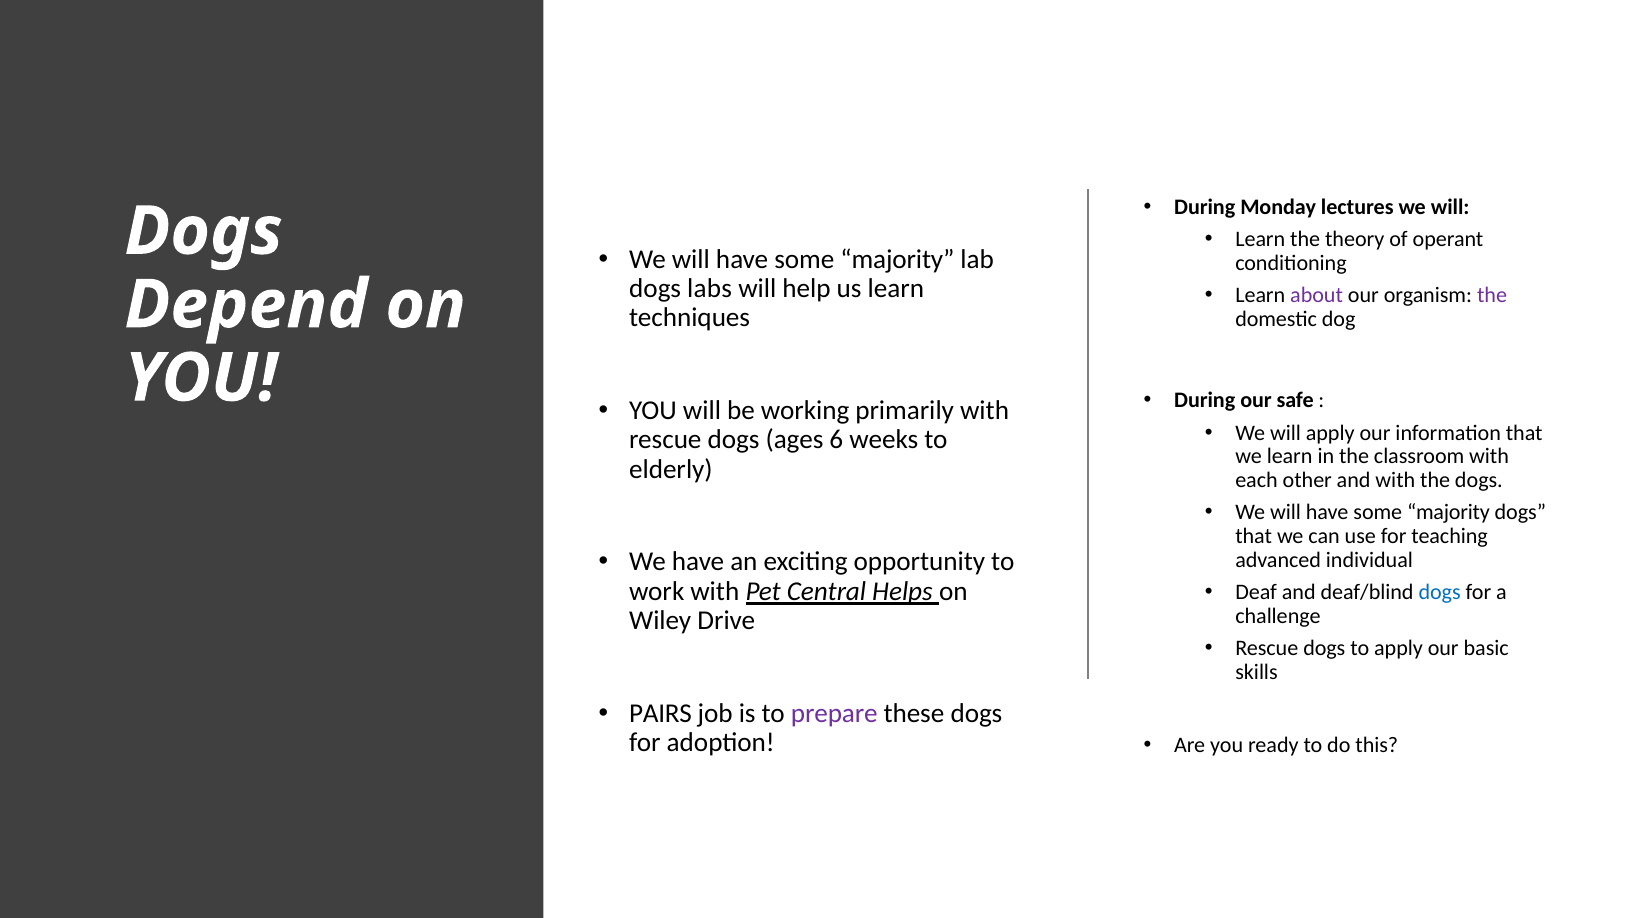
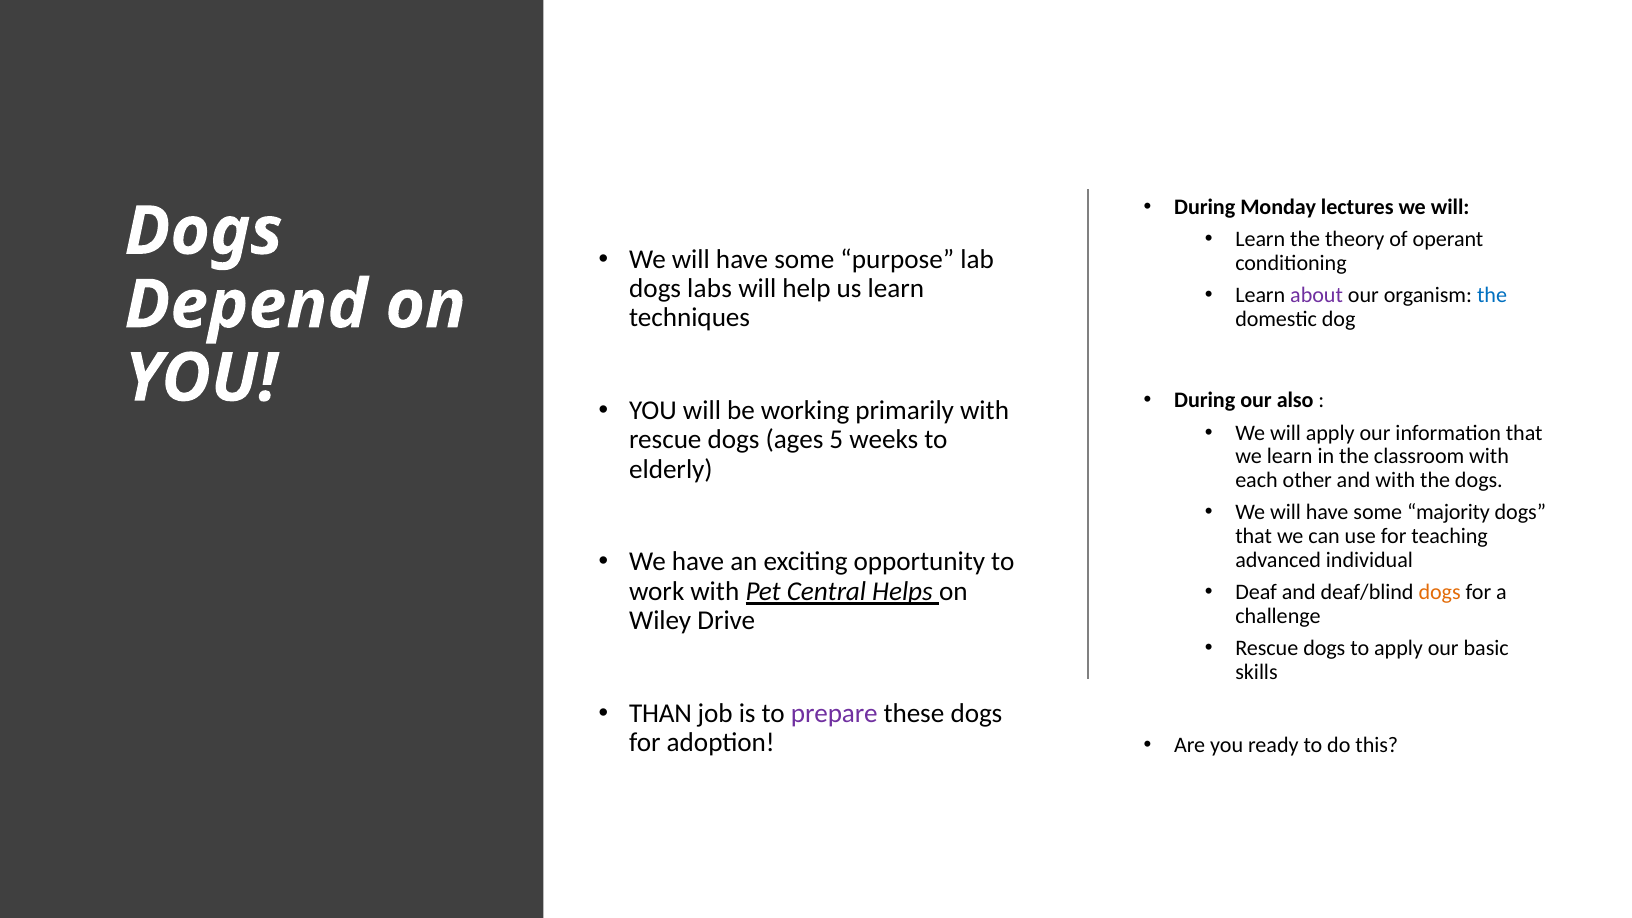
majority at (897, 259): majority -> purpose
the at (1492, 295) colour: purple -> blue
safe: safe -> also
6: 6 -> 5
dogs at (1440, 592) colour: blue -> orange
PAIRS: PAIRS -> THAN
